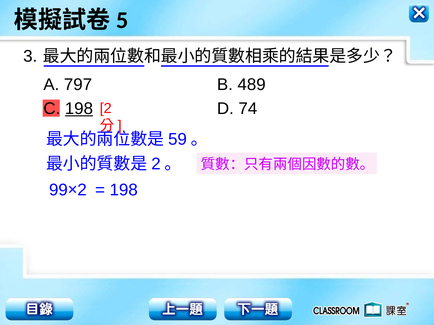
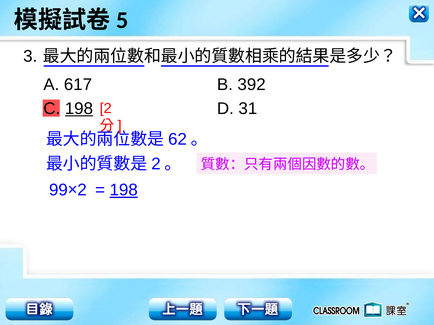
797: 797 -> 617
489: 489 -> 392
74: 74 -> 31
59: 59 -> 62
198 at (124, 190) underline: none -> present
